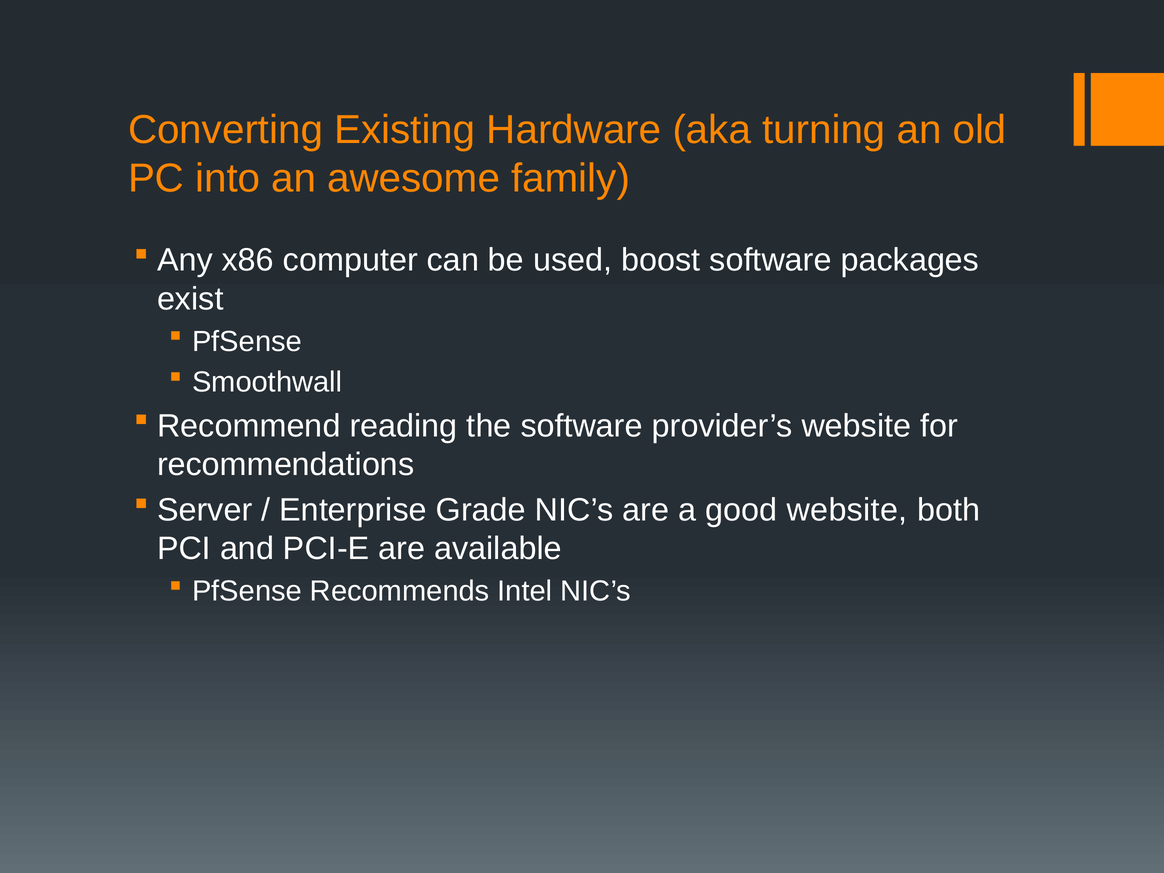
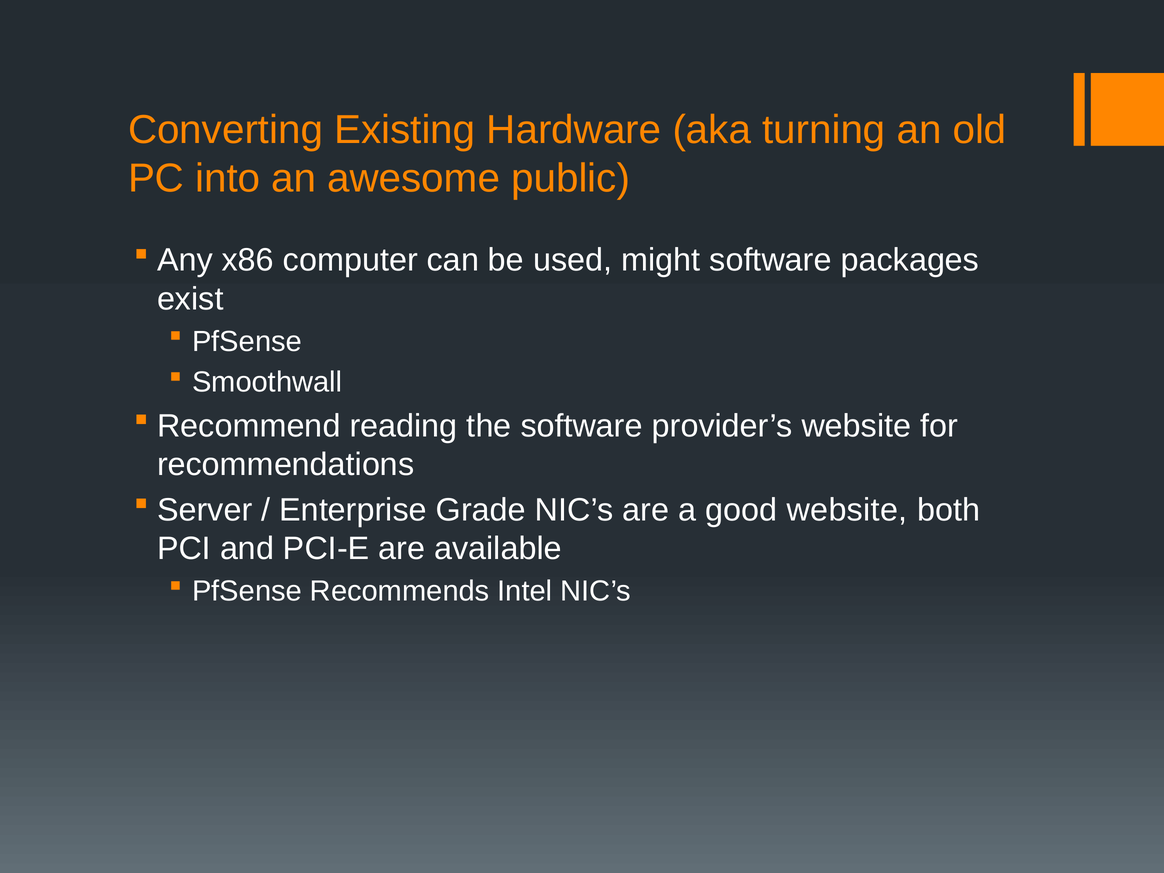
family: family -> public
boost: boost -> might
